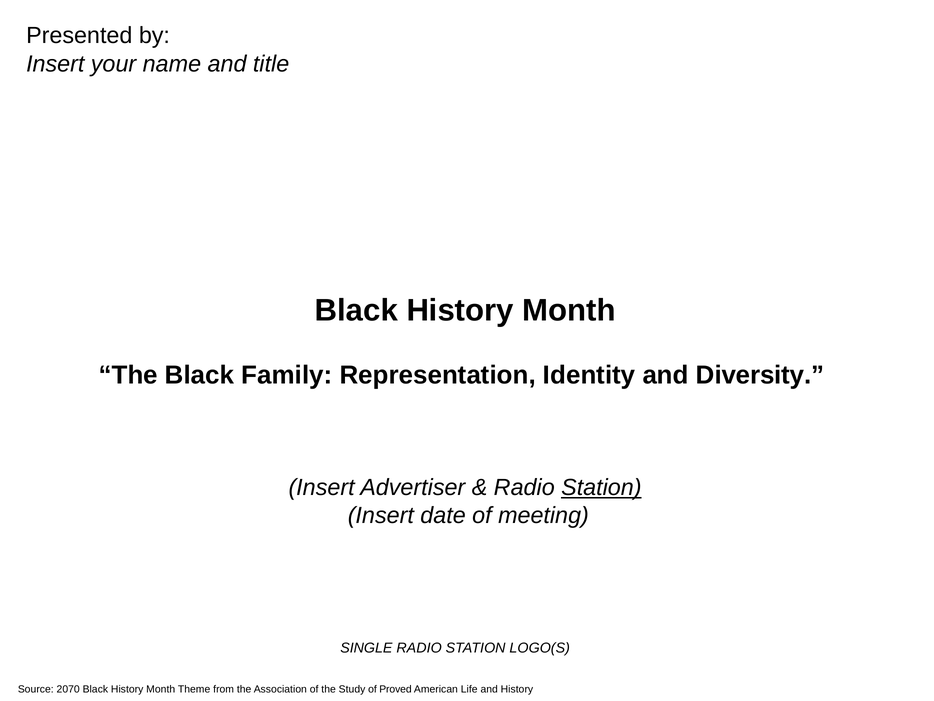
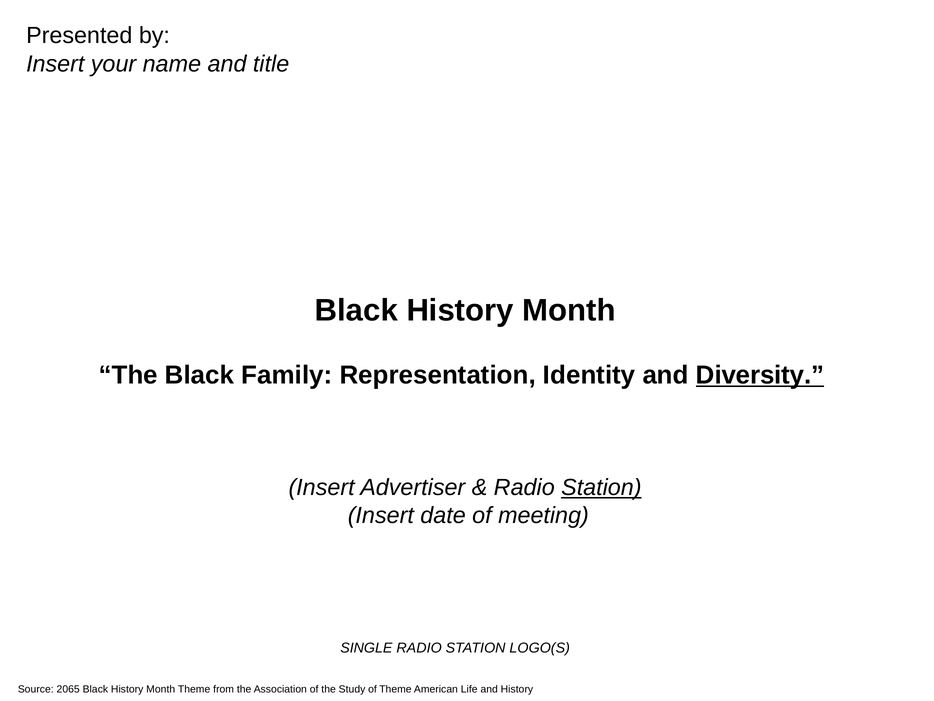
Diversity underline: none -> present
2070: 2070 -> 2065
of Proved: Proved -> Theme
